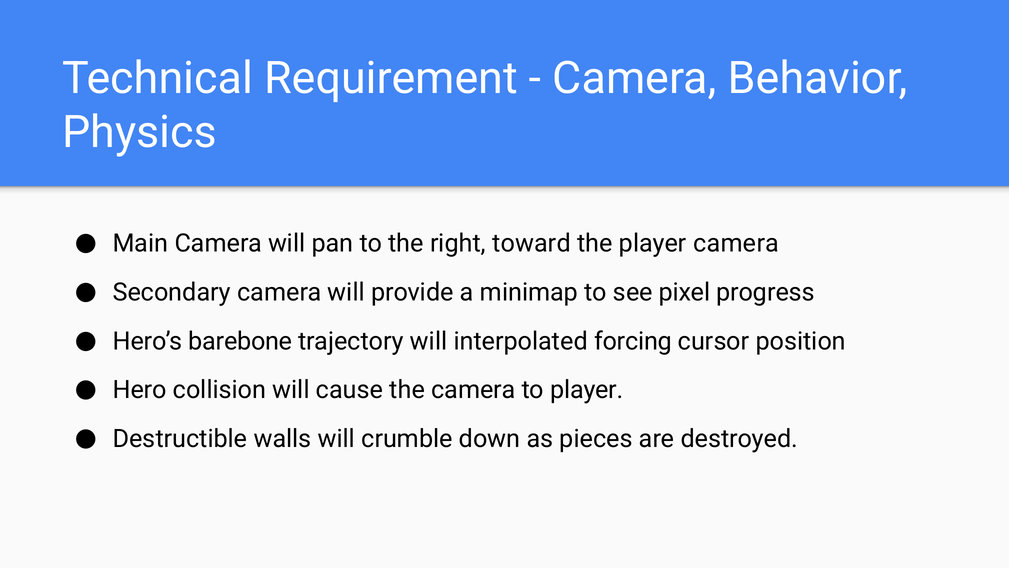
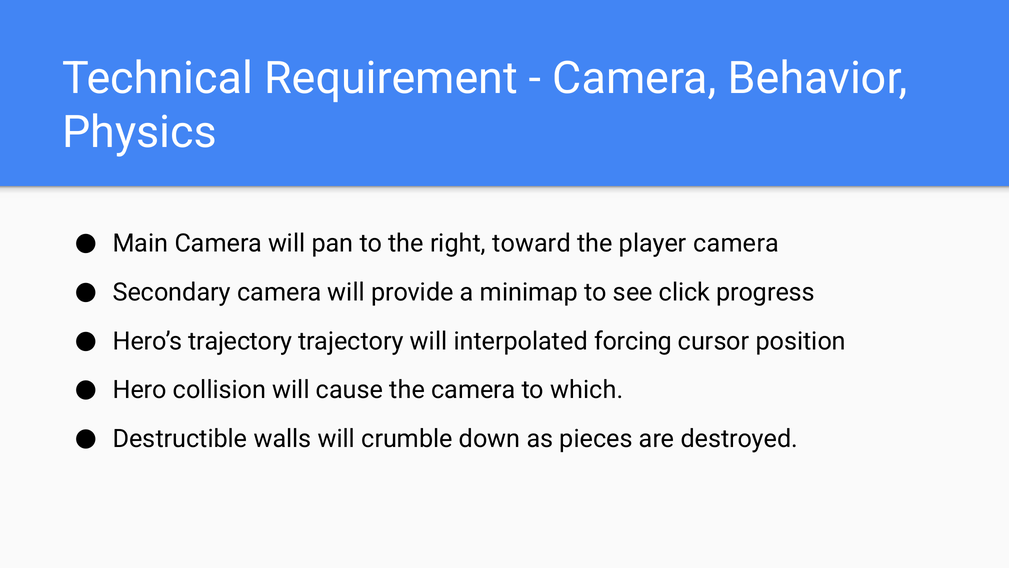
pixel: pixel -> click
Hero’s barebone: barebone -> trajectory
to player: player -> which
